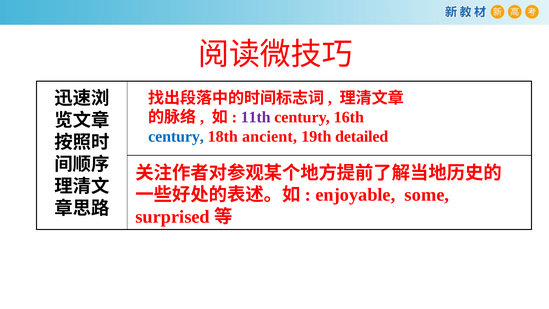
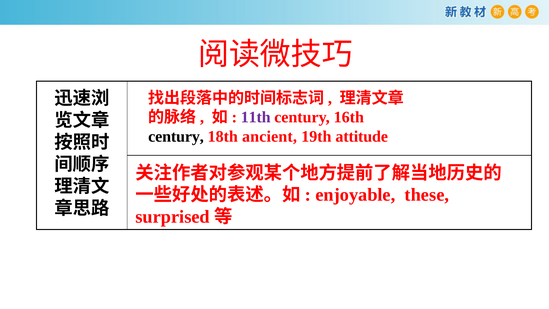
century at (176, 137) colour: blue -> black
detailed: detailed -> attitude
some: some -> these
